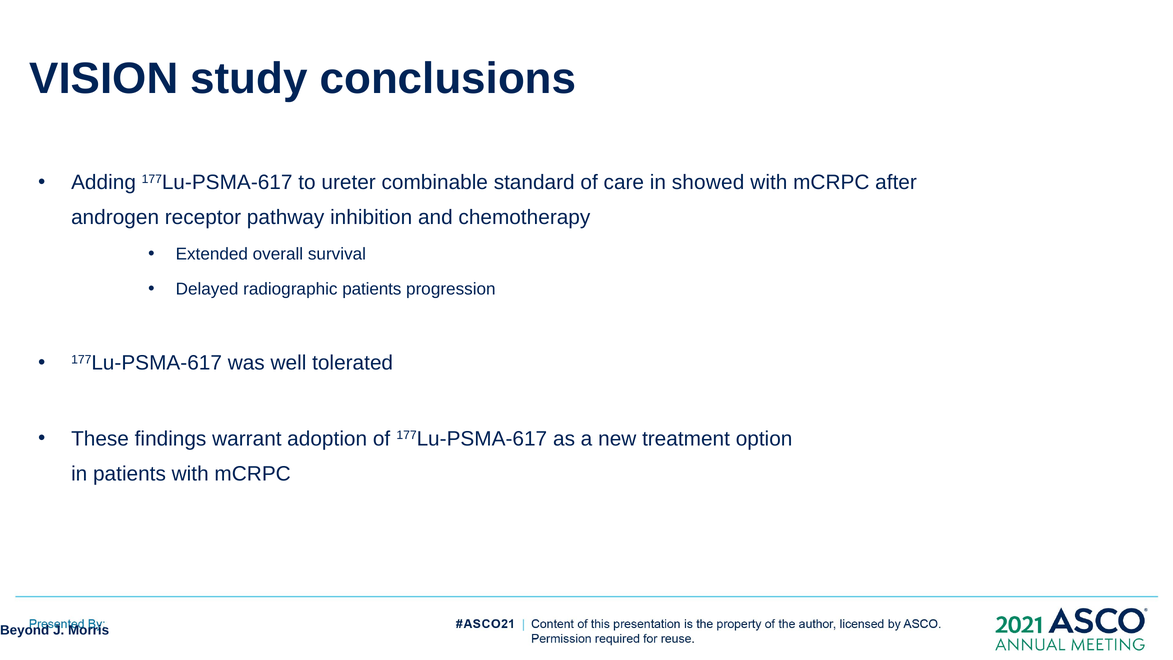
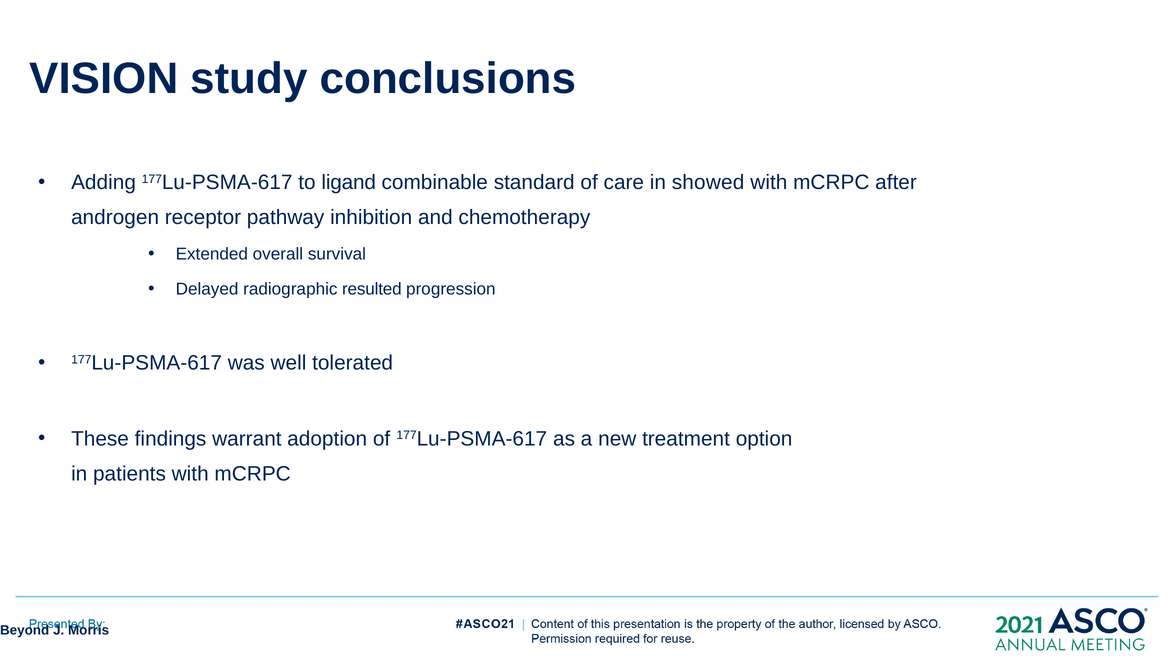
ureter: ureter -> ligand
radiographic patients: patients -> resulted
